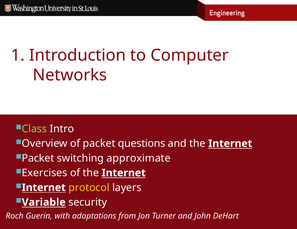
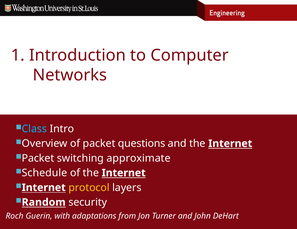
Class colour: light green -> light blue
Exercises: Exercises -> Schedule
Variable: Variable -> Random
